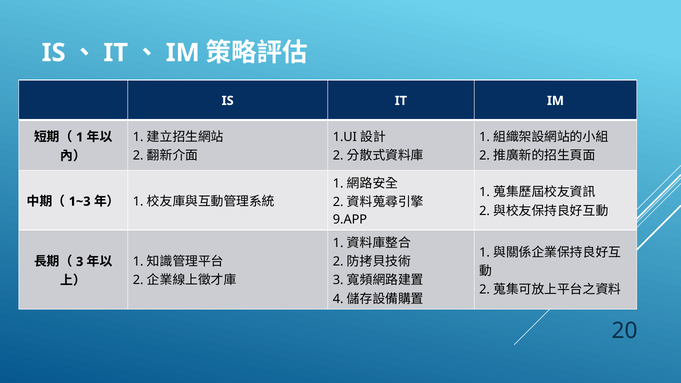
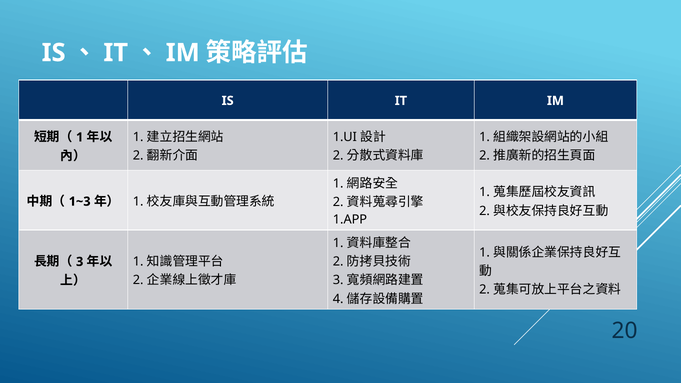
9.APP: 9.APP -> 1.APP
